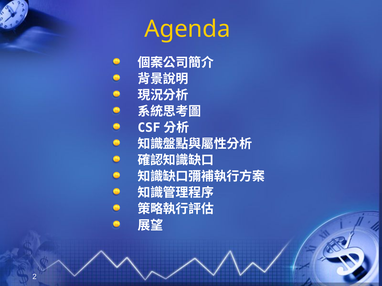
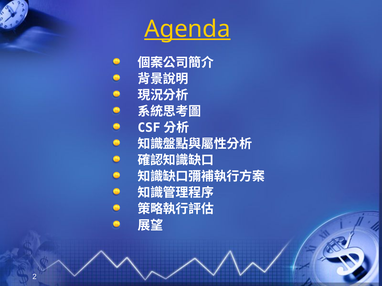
Agenda underline: none -> present
